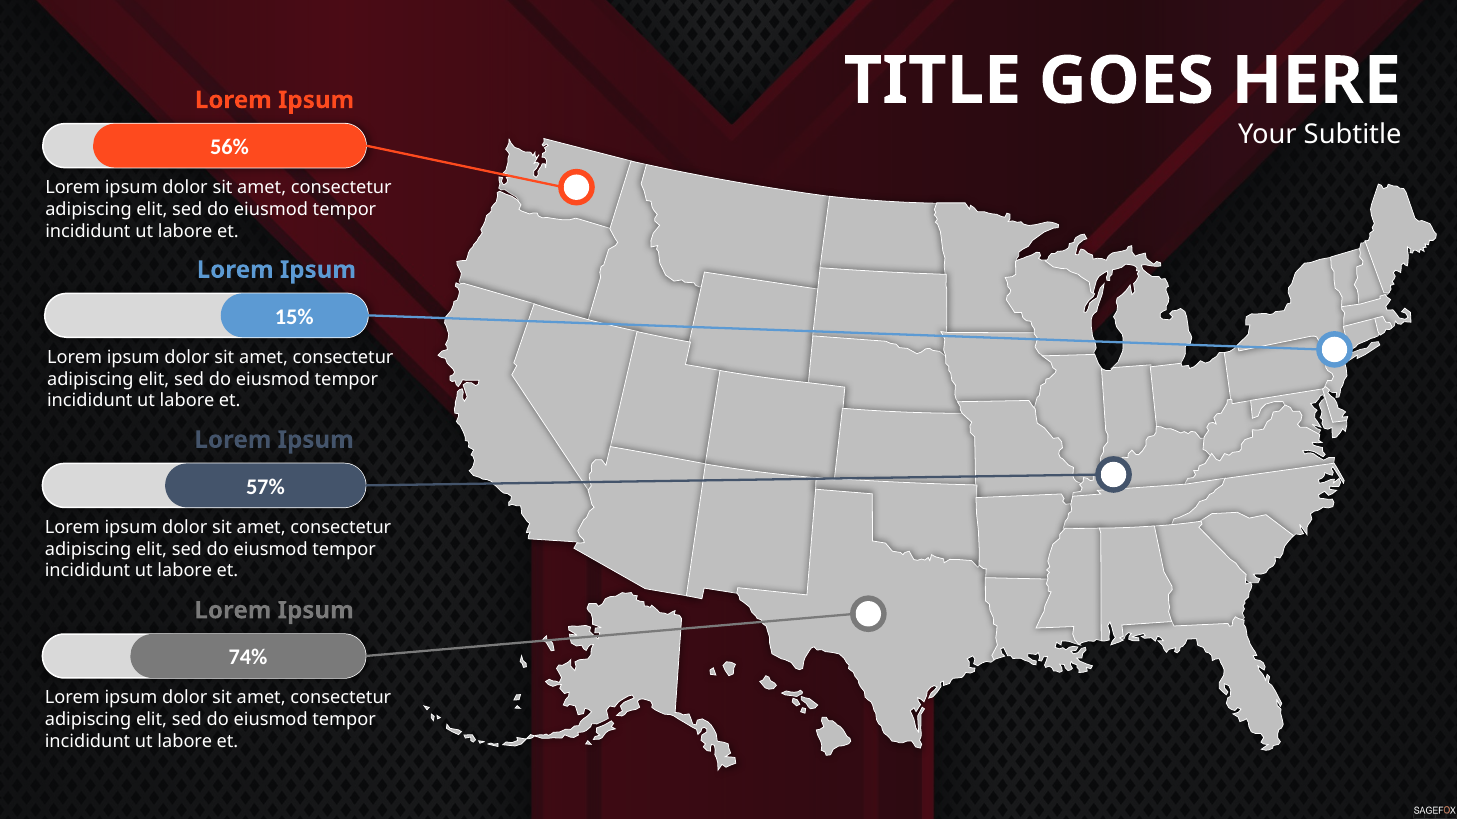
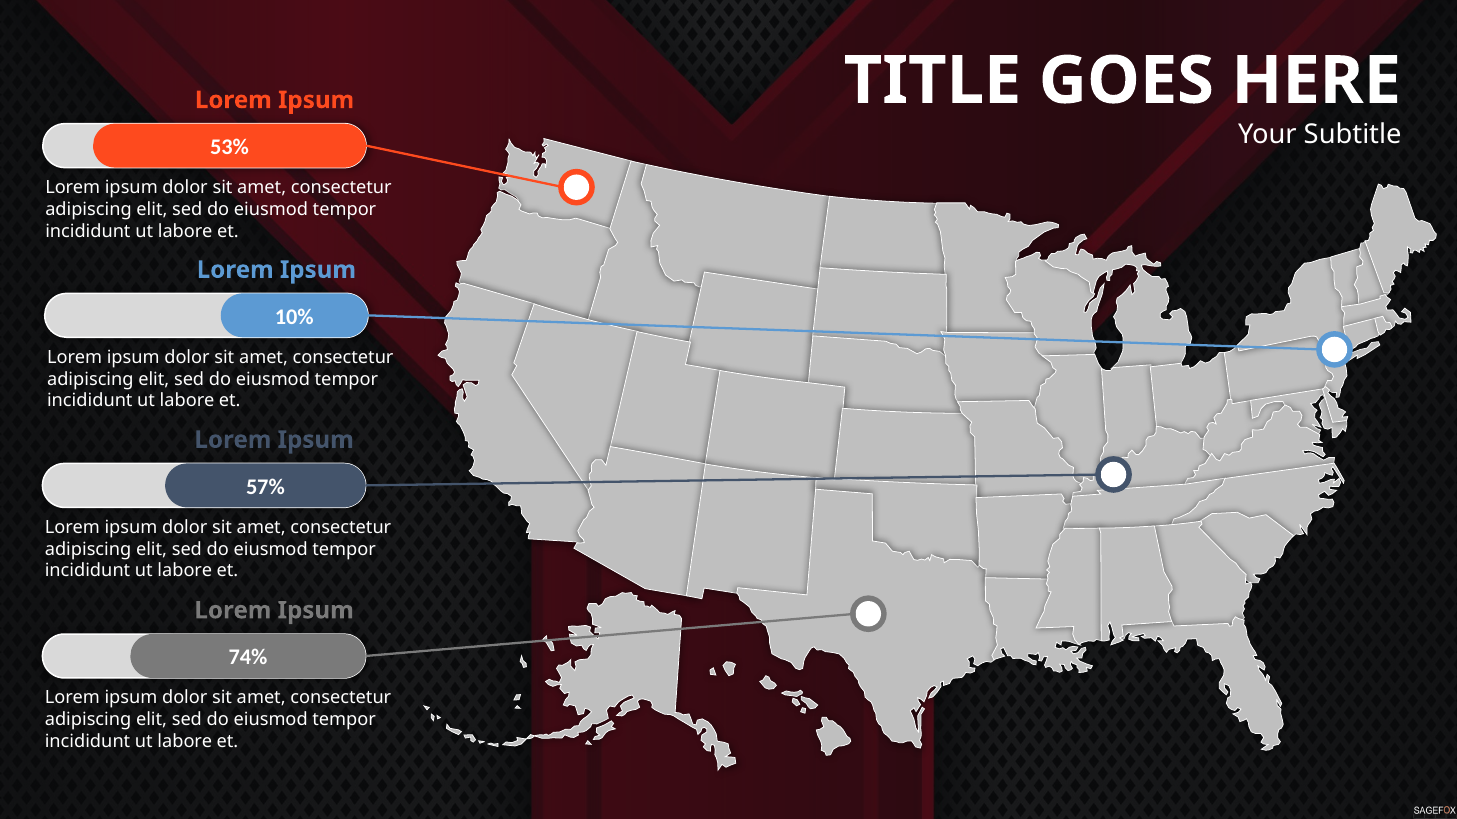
56%: 56% -> 53%
15%: 15% -> 10%
